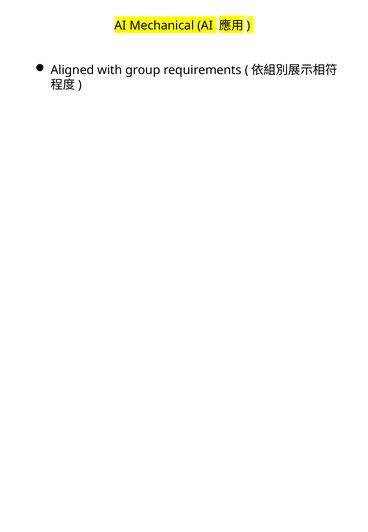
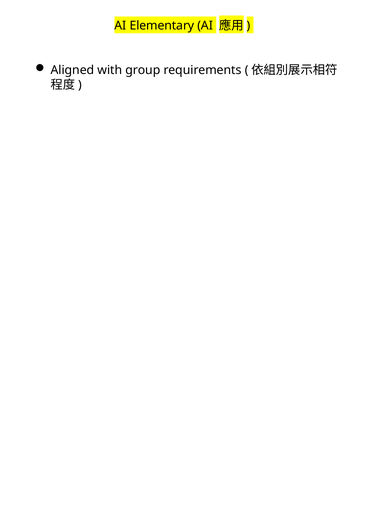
Mechanical: Mechanical -> Elementary
